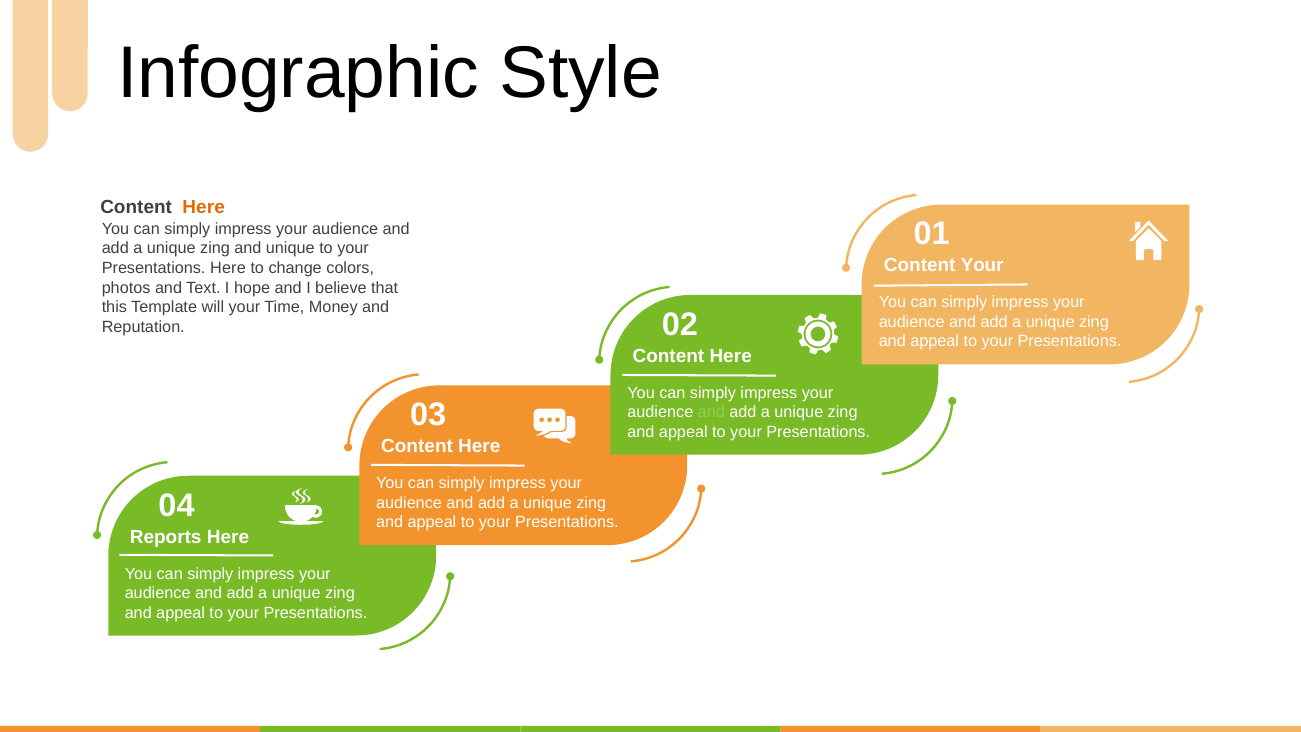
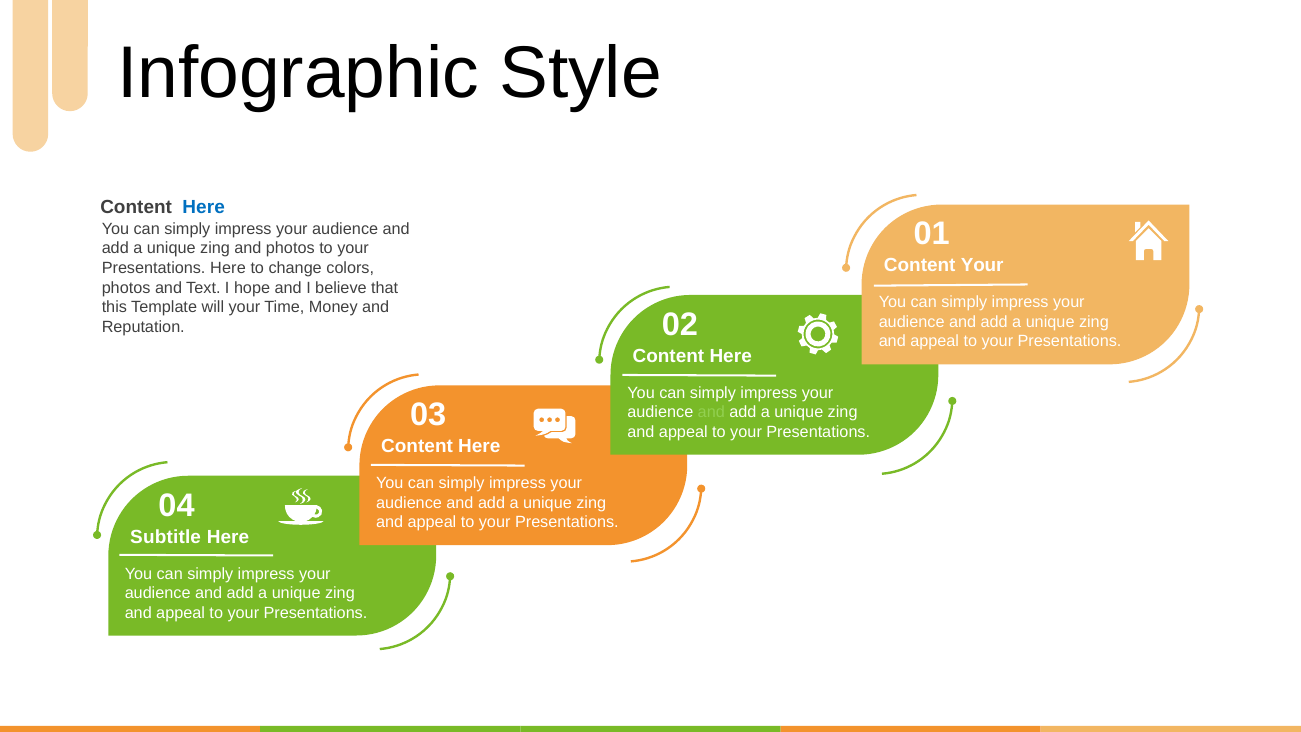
Here at (204, 207) colour: orange -> blue
and unique: unique -> photos
Reports: Reports -> Subtitle
